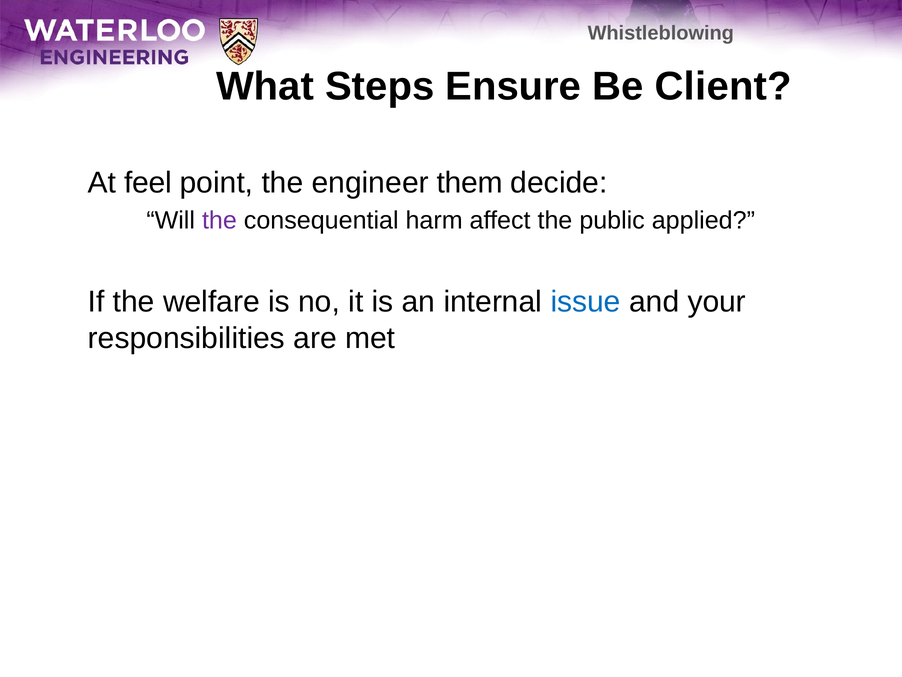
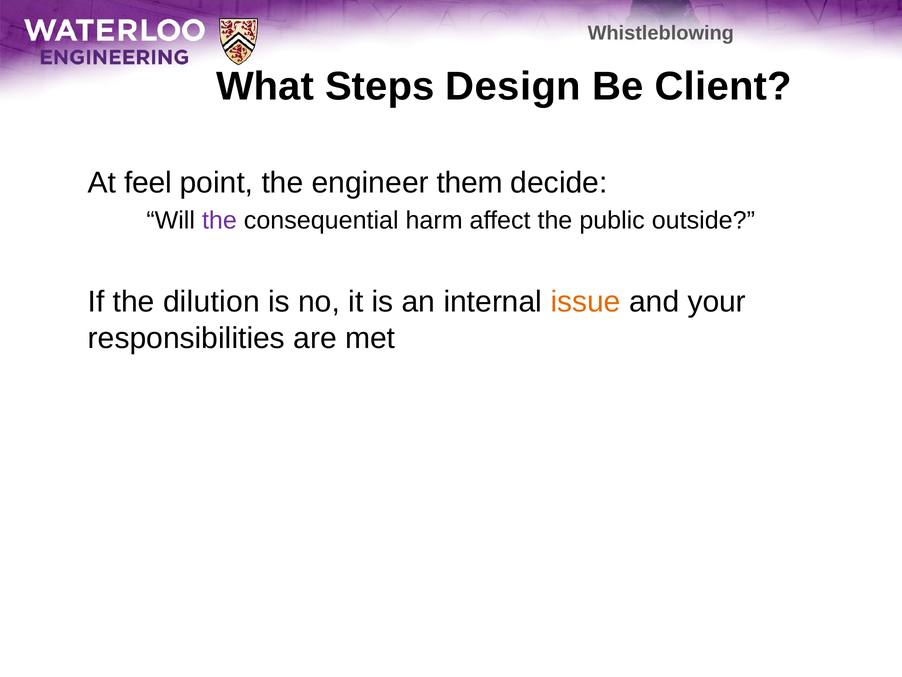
Ensure: Ensure -> Design
applied: applied -> outside
welfare: welfare -> dilution
issue colour: blue -> orange
